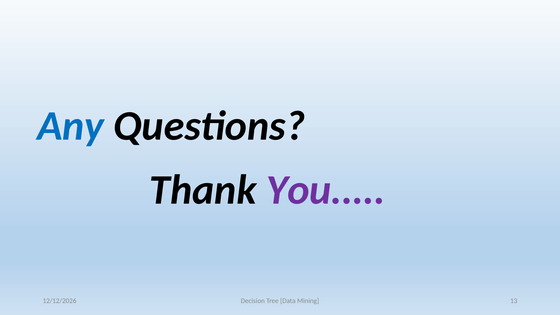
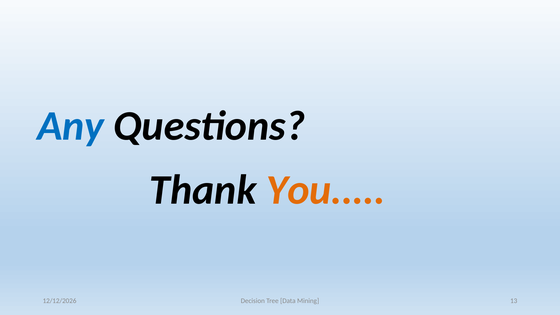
You colour: purple -> orange
